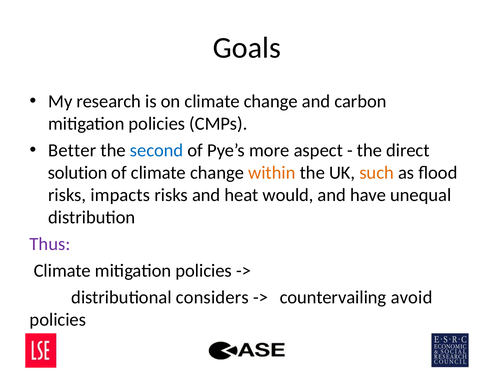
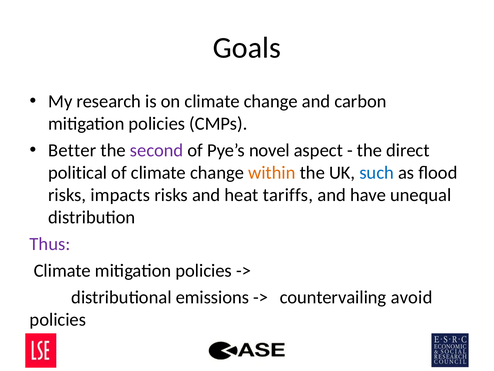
second colour: blue -> purple
more: more -> novel
solution: solution -> political
such colour: orange -> blue
would: would -> tariffs
considers: considers -> emissions
